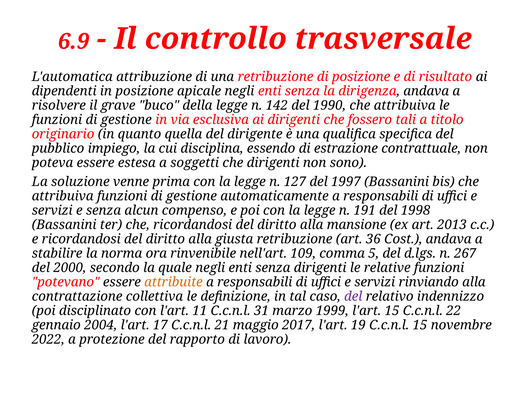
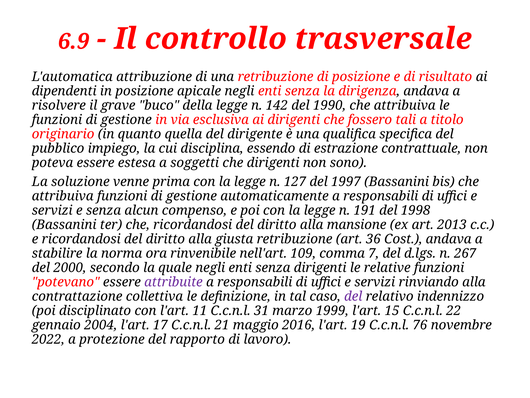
5: 5 -> 7
attribuite colour: orange -> purple
2017: 2017 -> 2016
C.c.n.l 15: 15 -> 76
